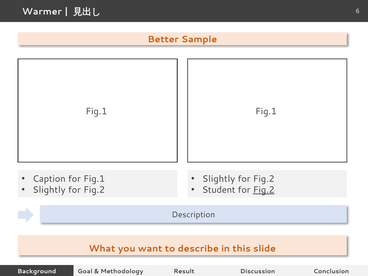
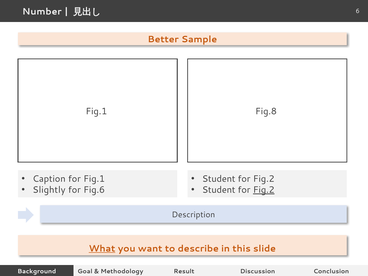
Warmer: Warmer -> Number
Fig.1 at (266, 111): Fig.1 -> Fig.8
Slightly at (219, 179): Slightly -> Student
Fig.2 at (94, 190): Fig.2 -> Fig.6
What underline: none -> present
